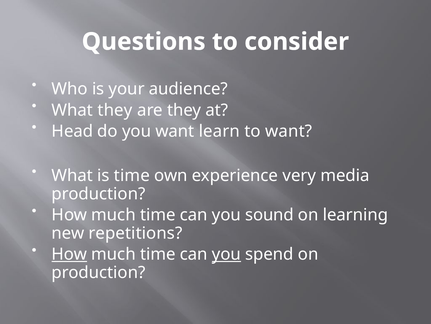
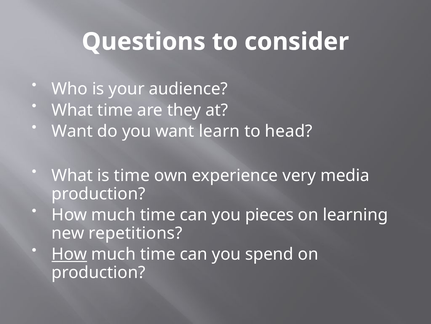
What they: they -> time
Head at (72, 131): Head -> Want
to want: want -> head
sound: sound -> pieces
you at (226, 254) underline: present -> none
